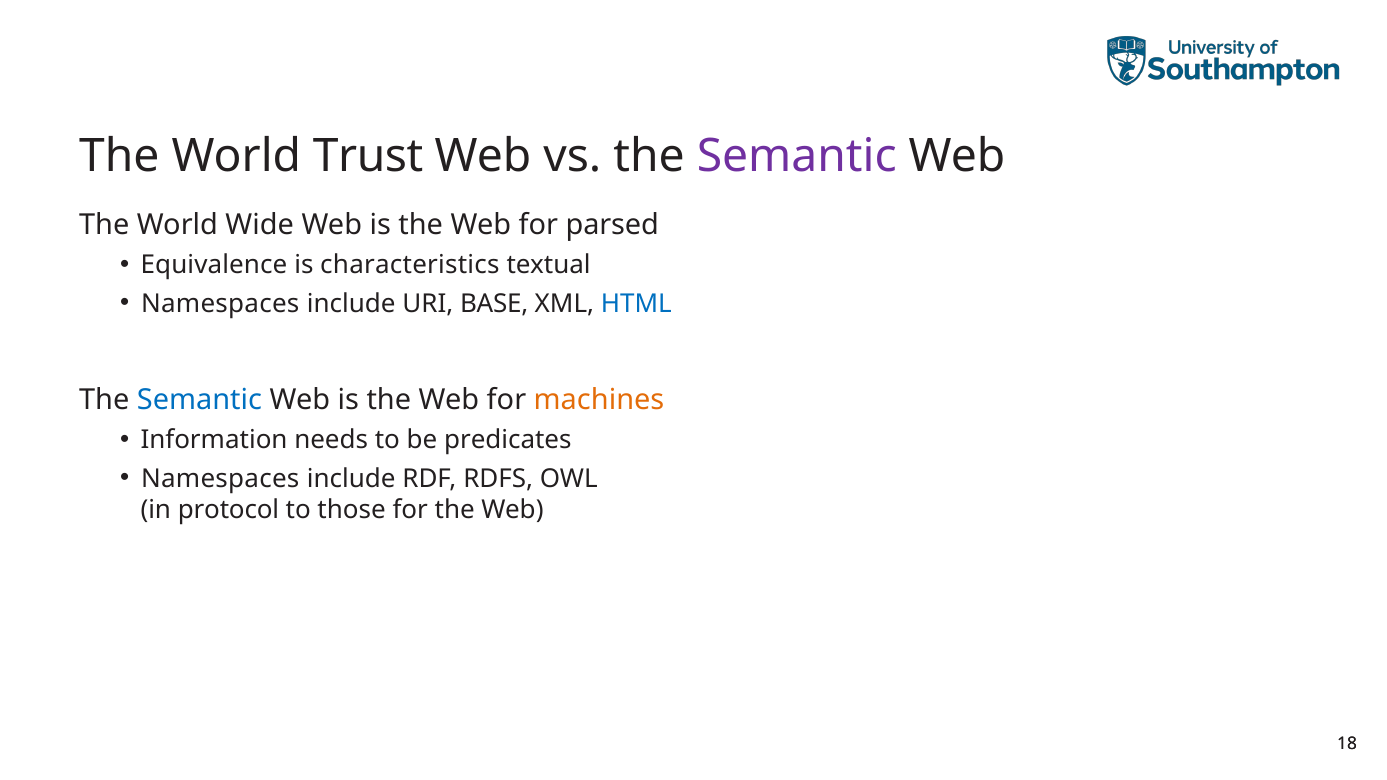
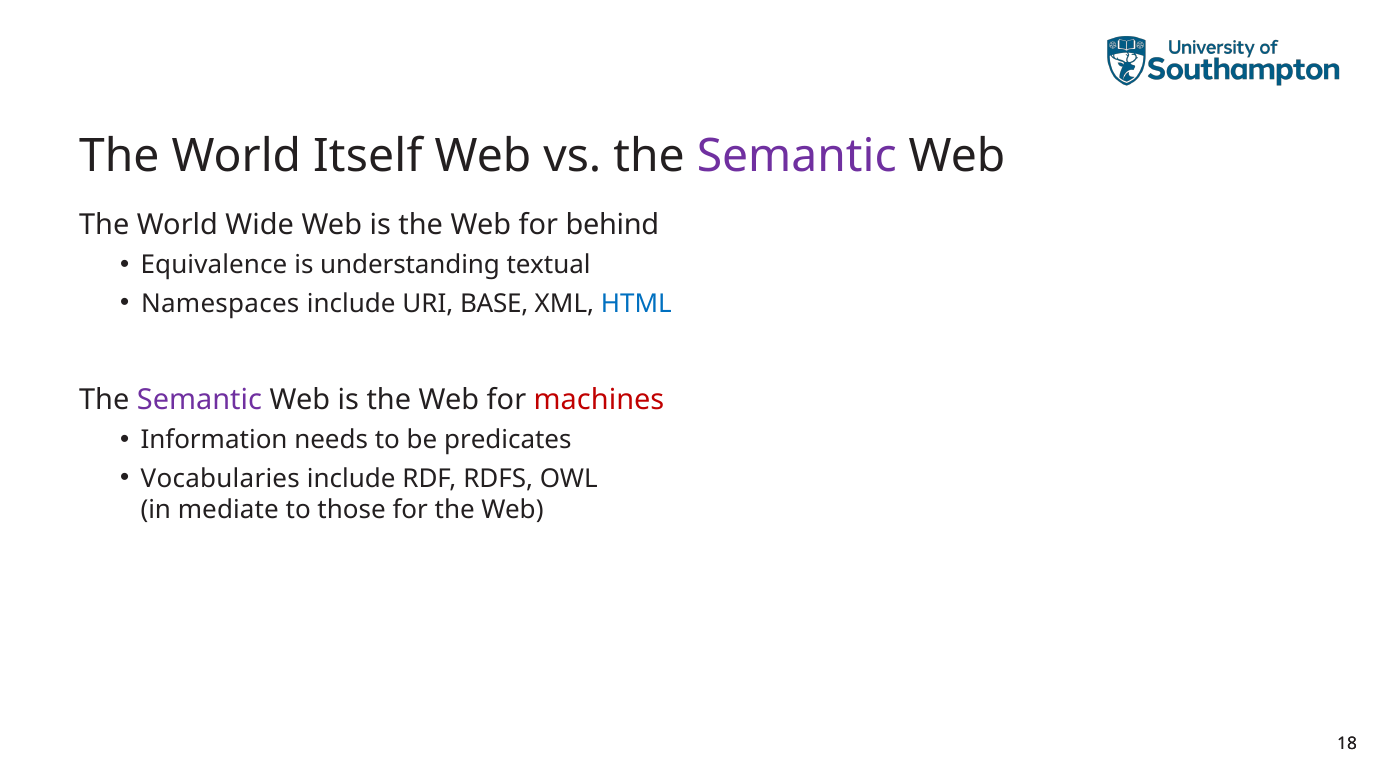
Trust: Trust -> Itself
parsed: parsed -> behind
characteristics: characteristics -> understanding
Semantic at (199, 400) colour: blue -> purple
machines colour: orange -> red
Namespaces at (220, 479): Namespaces -> Vocabularies
protocol: protocol -> mediate
